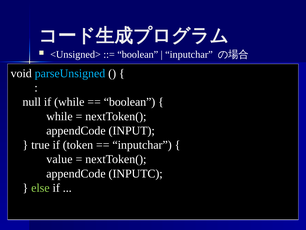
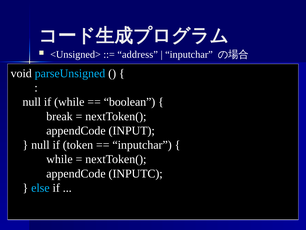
boolean at (138, 54): boolean -> address
while at (59, 116): while -> break
true at (40, 145): true -> null
value at (59, 159): value -> while
else colour: light green -> light blue
